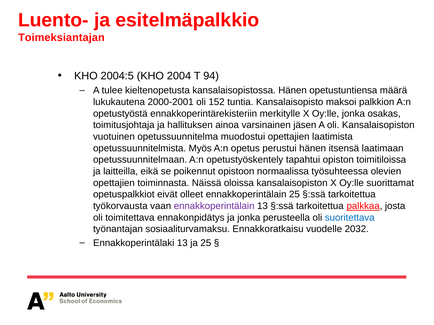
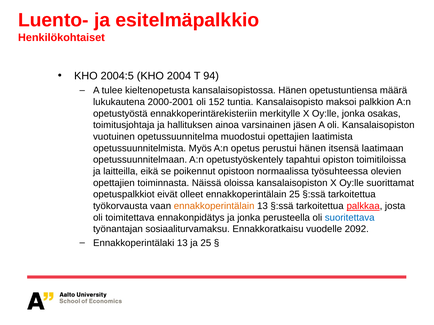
Toimeksiantajan: Toimeksiantajan -> Henkilökohtaiset
ennakkoperintälain at (214, 206) colour: purple -> orange
2032: 2032 -> 2092
